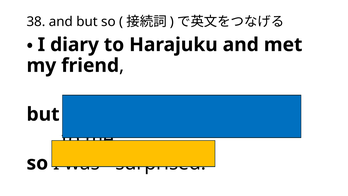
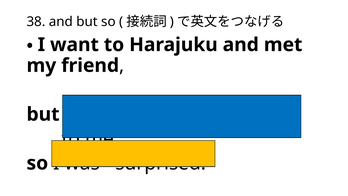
diary: diary -> want
